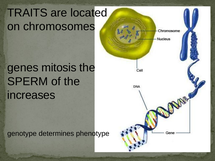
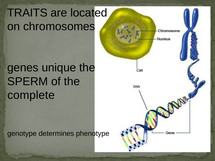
mitosis: mitosis -> unique
increases: increases -> complete
